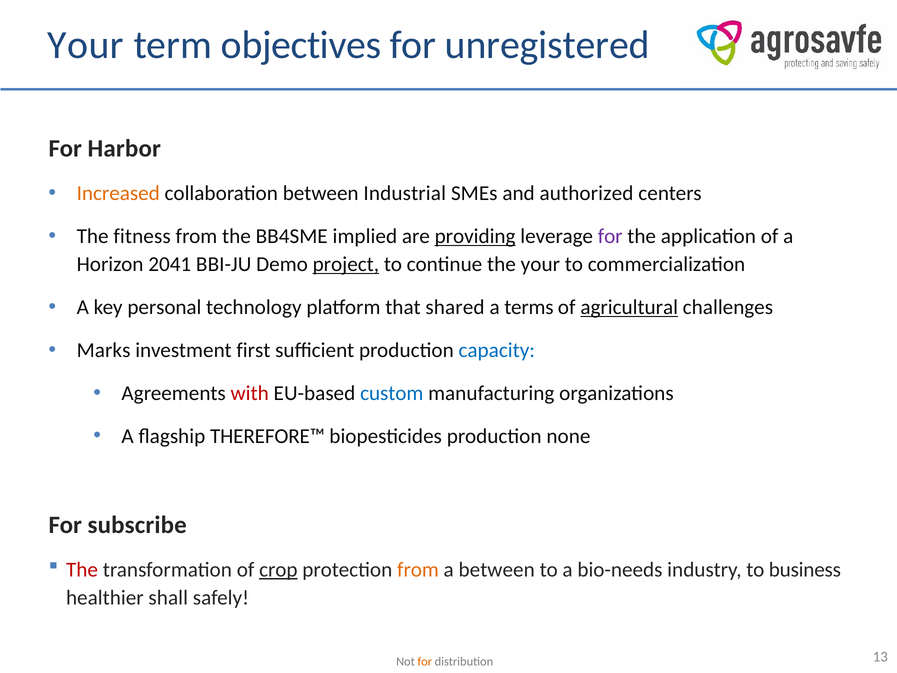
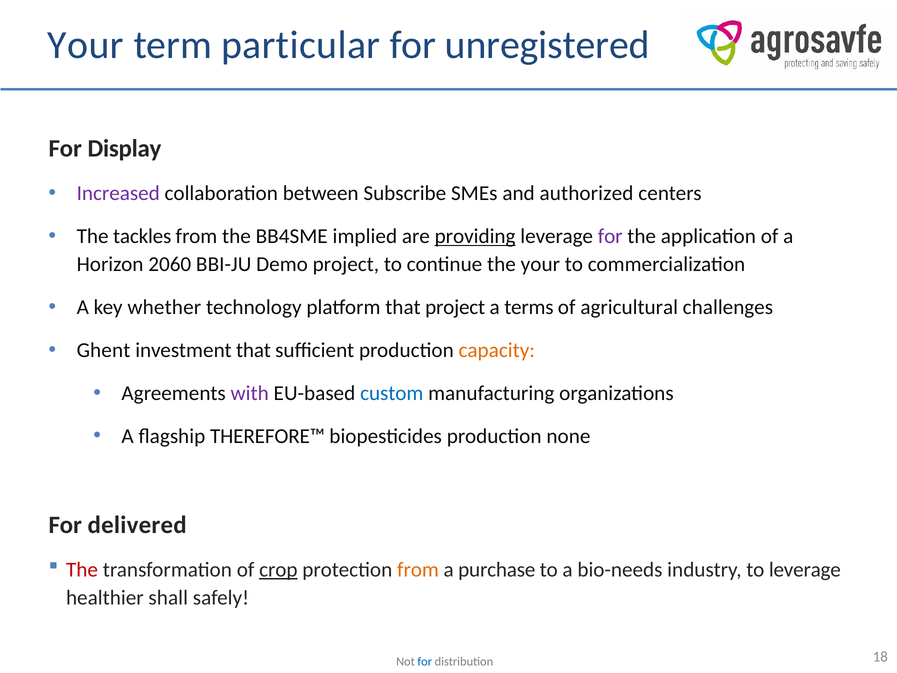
objectives: objectives -> particular
Harbor: Harbor -> Display
Increased colour: orange -> purple
Industrial: Industrial -> Subscribe
fitness: fitness -> tackles
2041: 2041 -> 2060
project at (346, 264) underline: present -> none
personal: personal -> whether
that shared: shared -> project
agricultural underline: present -> none
Marks: Marks -> Ghent
investment first: first -> that
capacity colour: blue -> orange
with colour: red -> purple
subscribe: subscribe -> delivered
a between: between -> purchase
to business: business -> leverage
for at (425, 661) colour: orange -> blue
13: 13 -> 18
